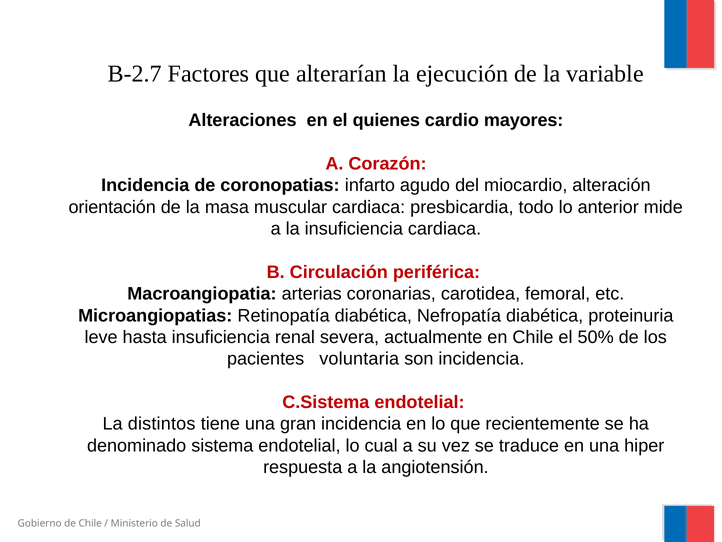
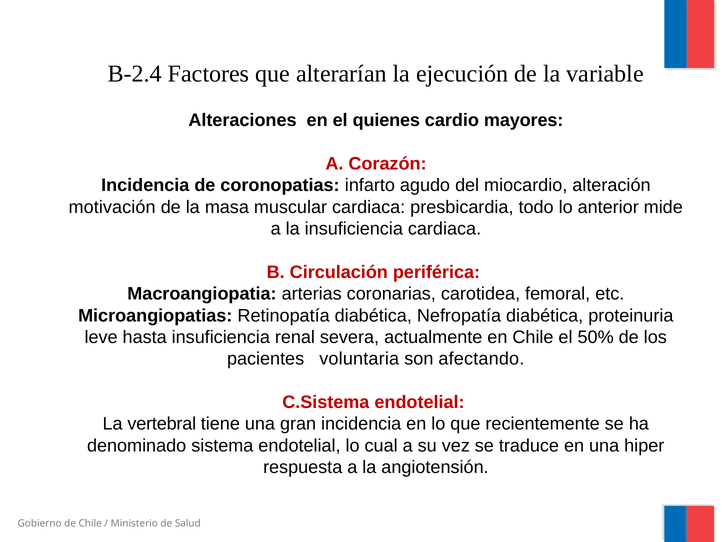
B-2.7: B-2.7 -> B-2.4
orientación: orientación -> motivación
son incidencia: incidencia -> afectando
distintos: distintos -> vertebral
